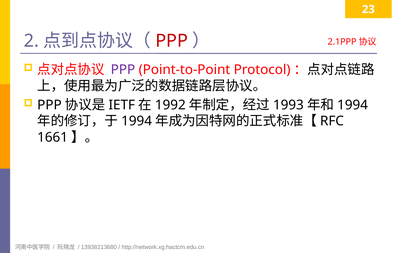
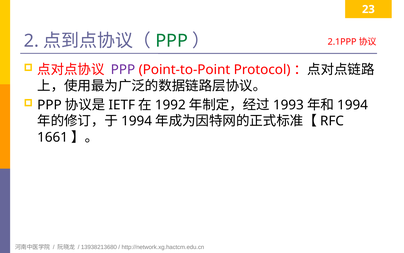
PPP at (172, 41) colour: red -> green
